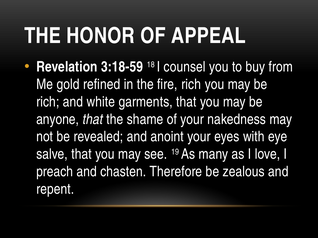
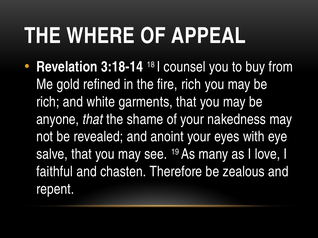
HONOR: HONOR -> WHERE
3:18-59: 3:18-59 -> 3:18-14
preach: preach -> faithful
